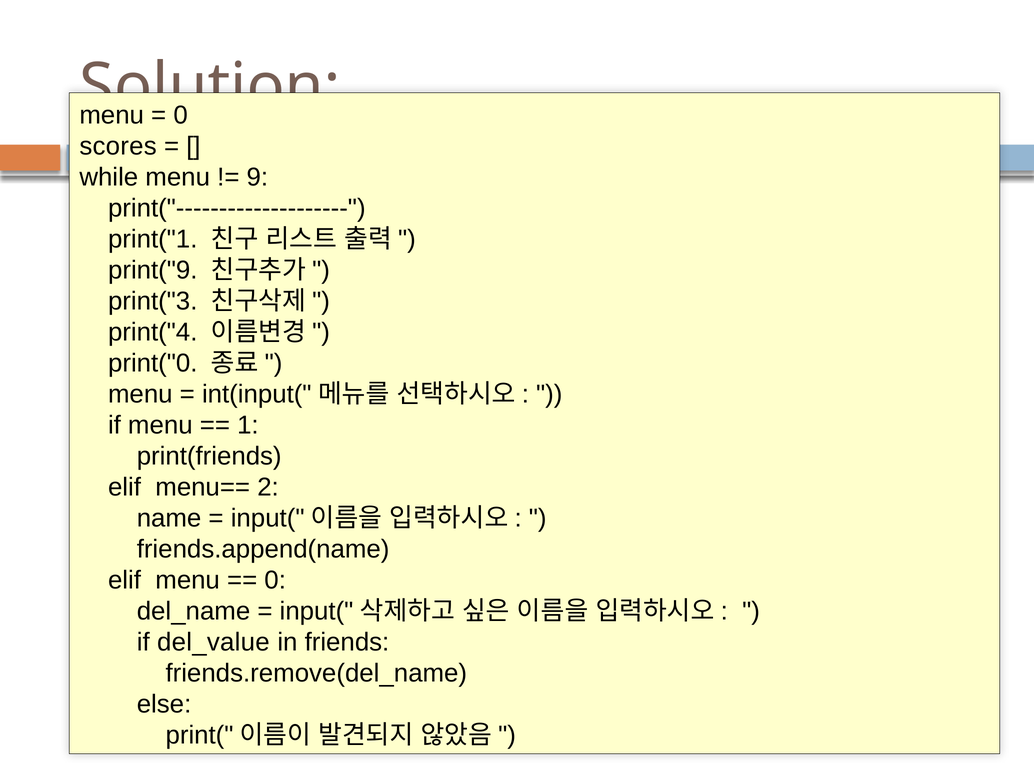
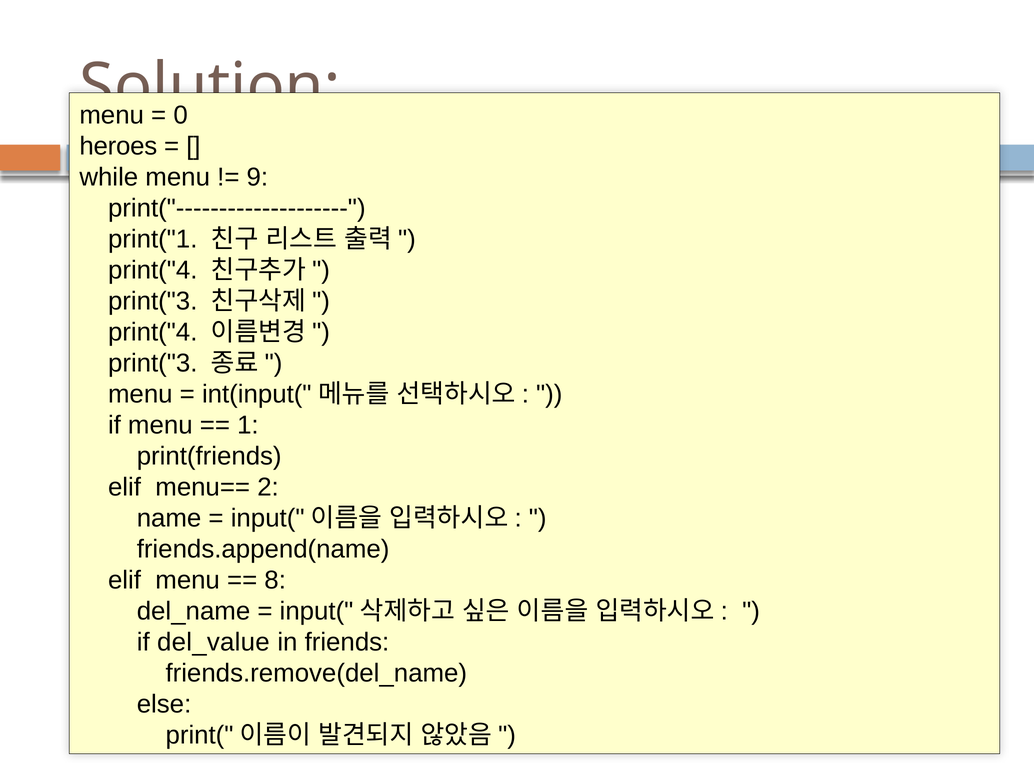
scores: scores -> heroes
print("9 at (153, 270): print("9 -> print("4
print("0 at (153, 363): print("0 -> print("3
0 at (275, 580): 0 -> 8
